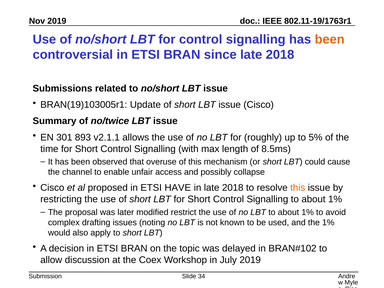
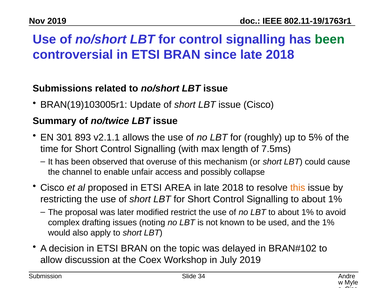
been at (330, 39) colour: orange -> green
8.5ms: 8.5ms -> 7.5ms
HAVE: HAVE -> AREA
